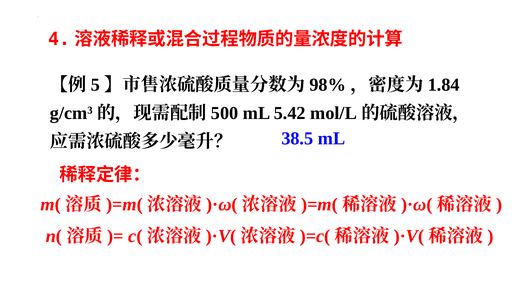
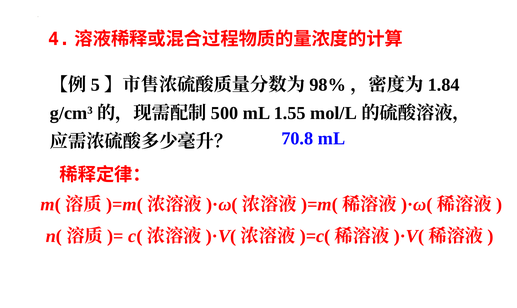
5.42: 5.42 -> 1.55
38.5: 38.5 -> 70.8
